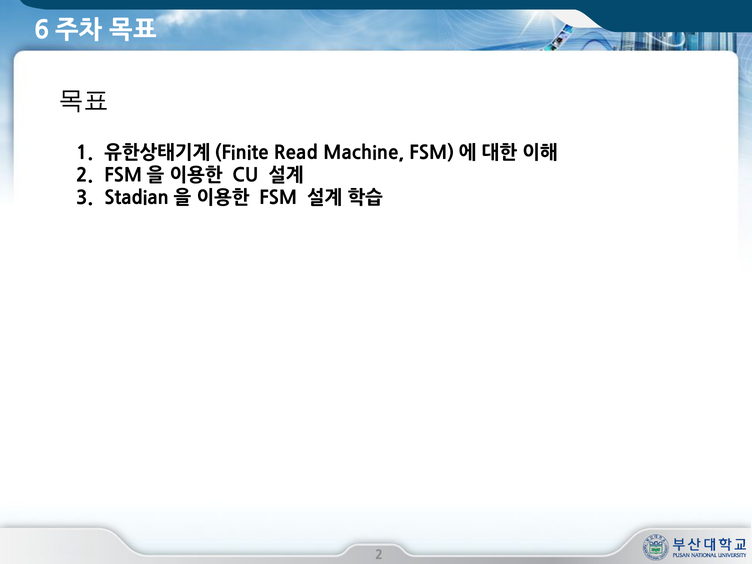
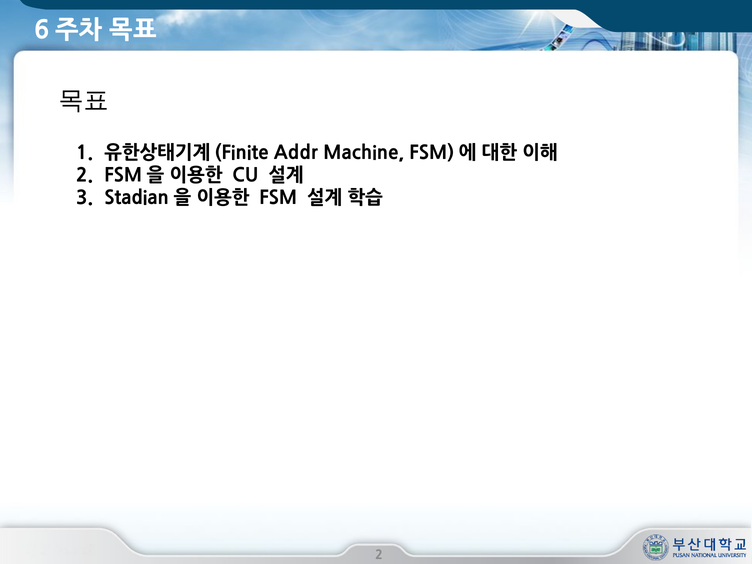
Read: Read -> Addr
